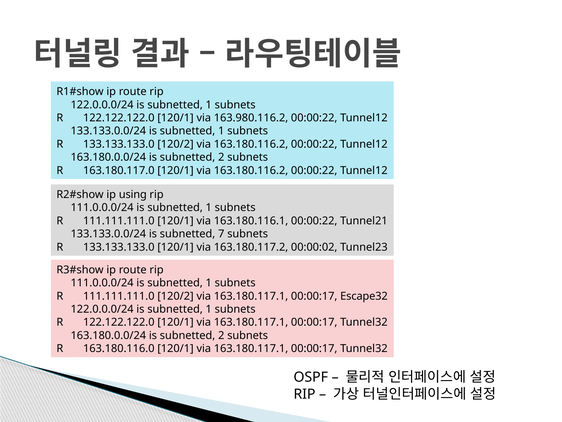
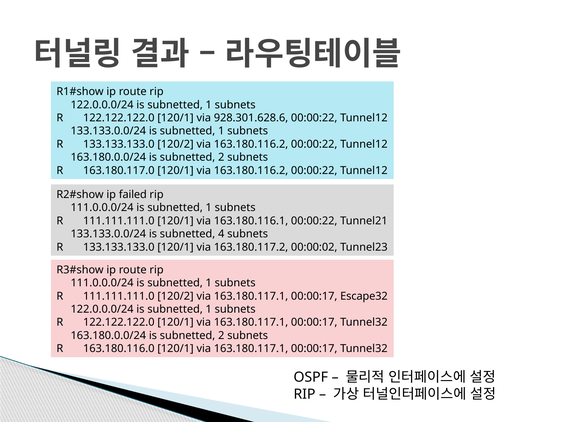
163.980.116.2: 163.980.116.2 -> 928.301.628.6
using: using -> failed
7: 7 -> 4
